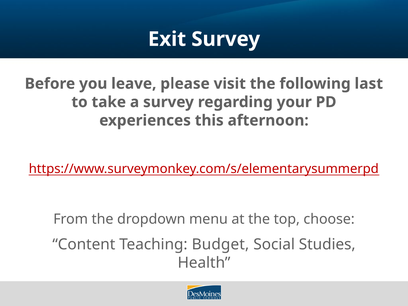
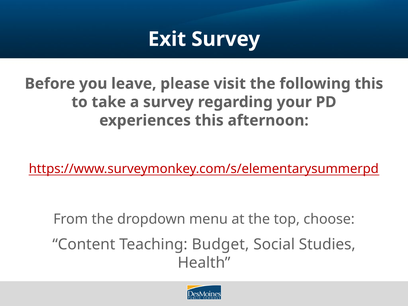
following last: last -> this
